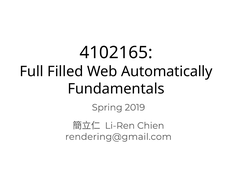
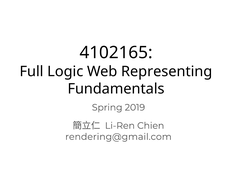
Filled: Filled -> Logic
Automatically: Automatically -> Representing
